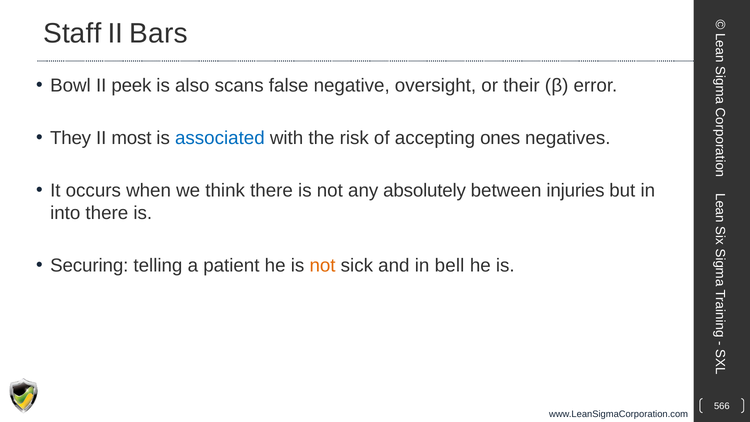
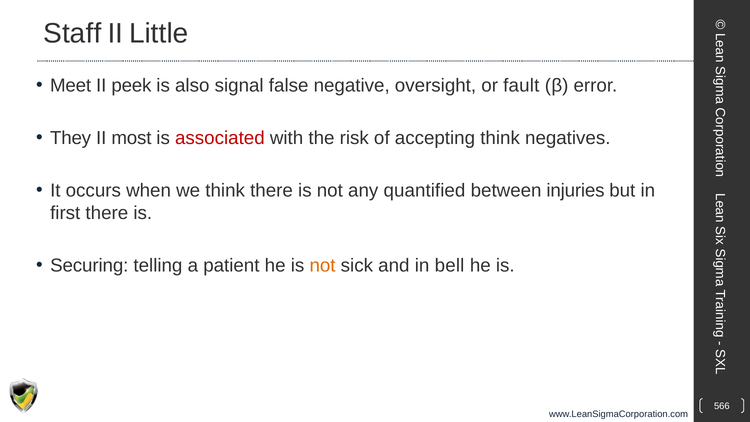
Bars: Bars -> Little
Bowl: Bowl -> Meet
scans: scans -> signal
their: their -> fault
associated colour: blue -> red
accepting ones: ones -> think
absolutely: absolutely -> quantified
into: into -> first
